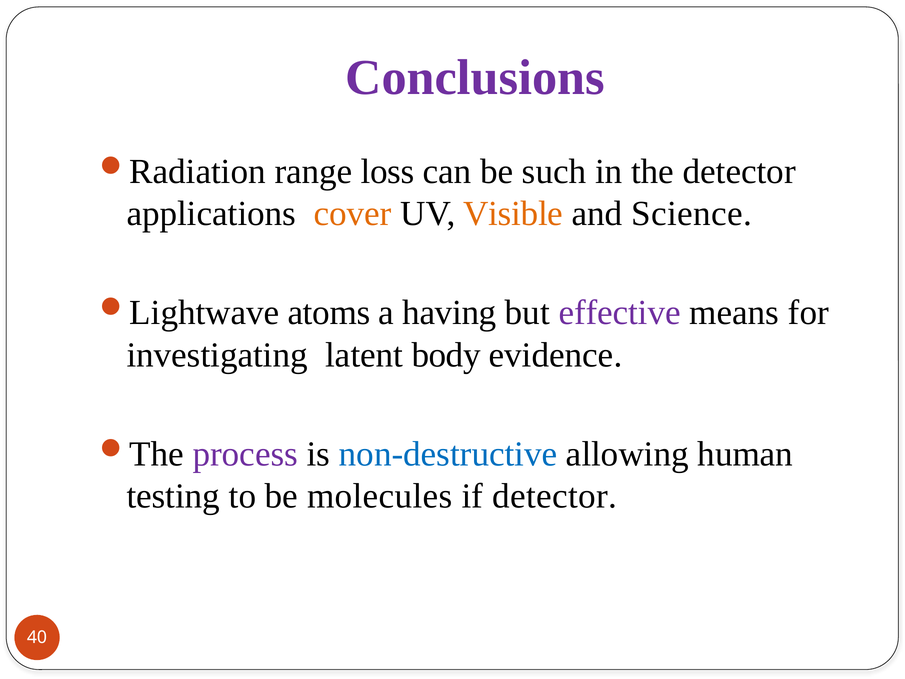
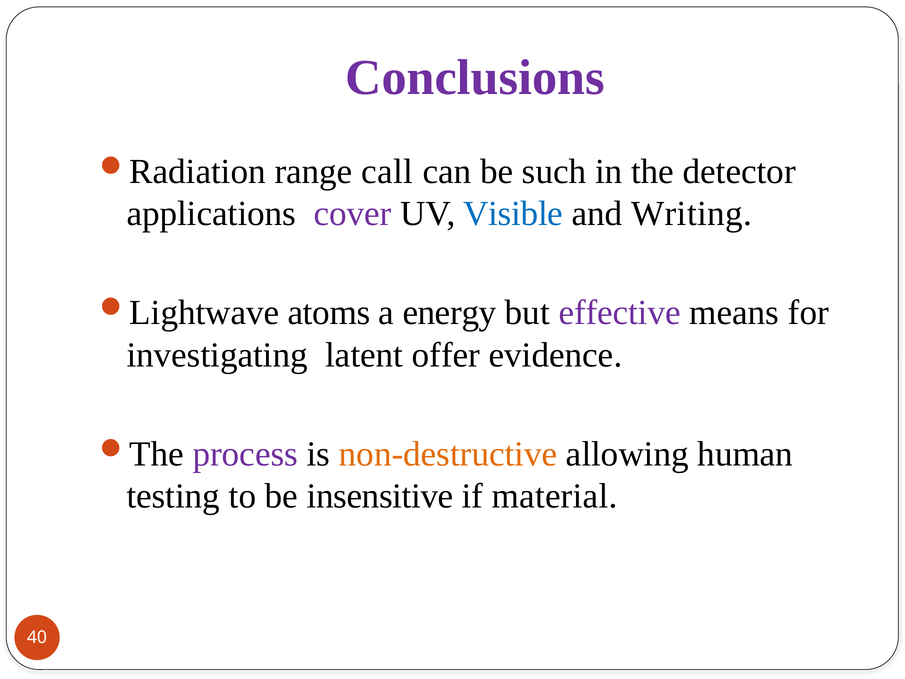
loss: loss -> call
cover colour: orange -> purple
Visible colour: orange -> blue
Science: Science -> Writing
having: having -> energy
body: body -> offer
non-destructive colour: blue -> orange
molecules: molecules -> insensitive
if detector: detector -> material
